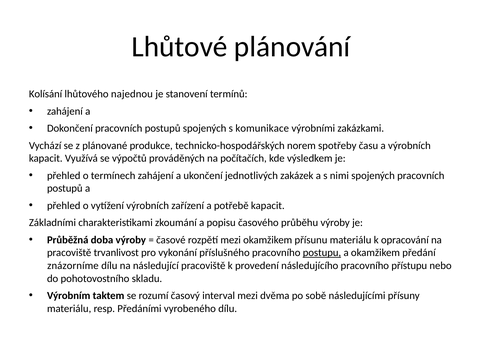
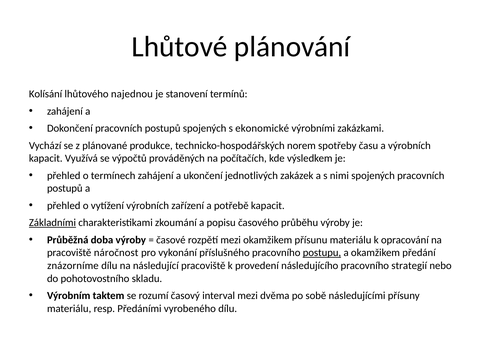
komunikace: komunikace -> ekonomické
Základními underline: none -> present
trvanlivost: trvanlivost -> náročnost
přístupu: přístupu -> strategií
